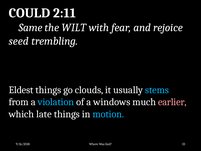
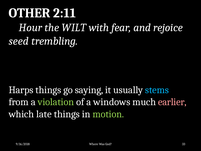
COULD: COULD -> OTHER
Same: Same -> Hour
Eldest: Eldest -> Harps
clouds: clouds -> saying
violation colour: light blue -> light green
motion colour: light blue -> light green
